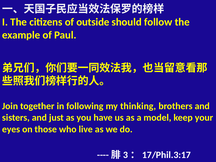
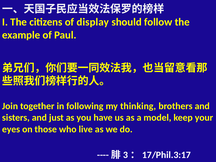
outside: outside -> display
